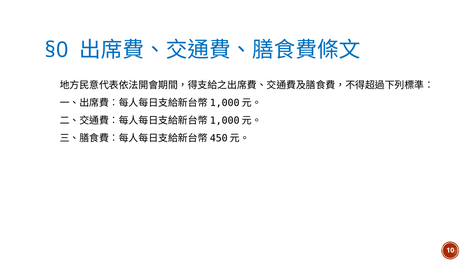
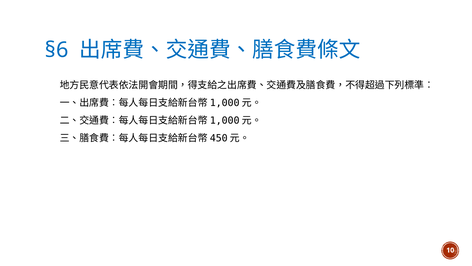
§0: §0 -> §6
